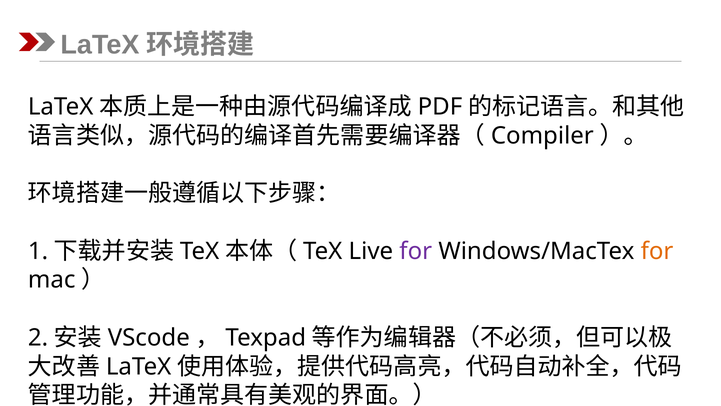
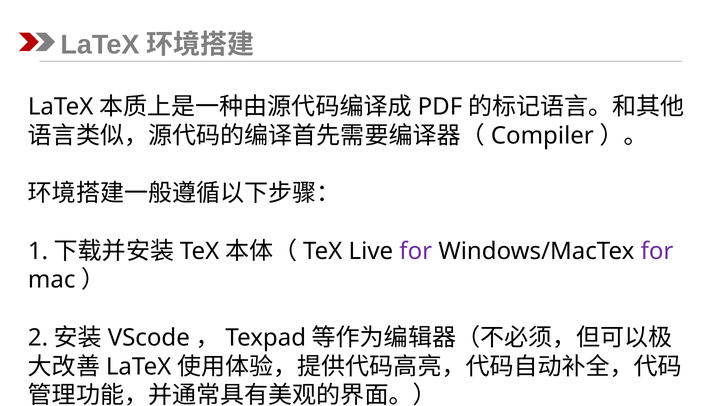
for at (657, 251) colour: orange -> purple
